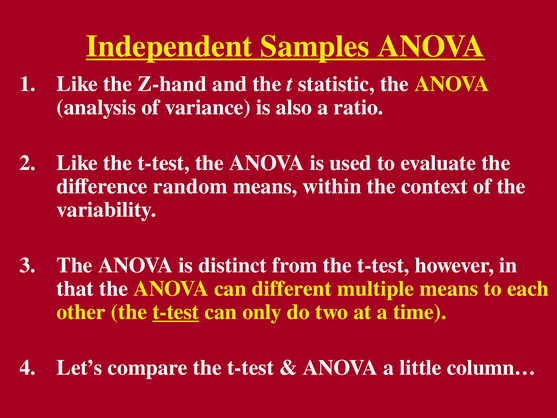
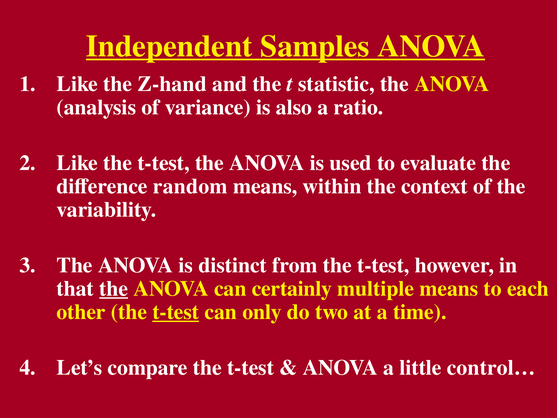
the at (114, 289) underline: none -> present
different: different -> certainly
column…: column… -> control…
